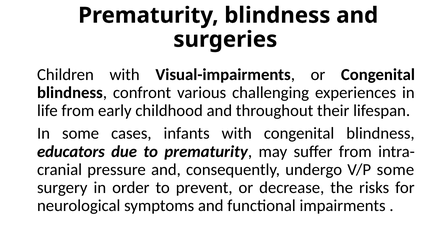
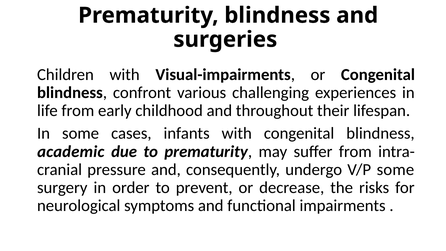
educators: educators -> academic
